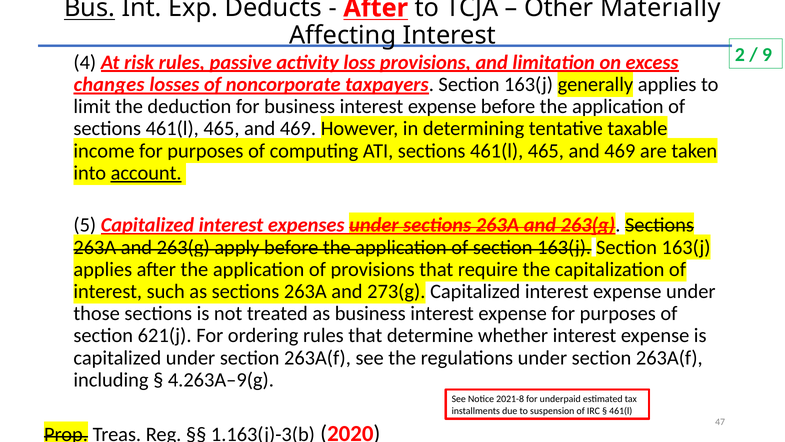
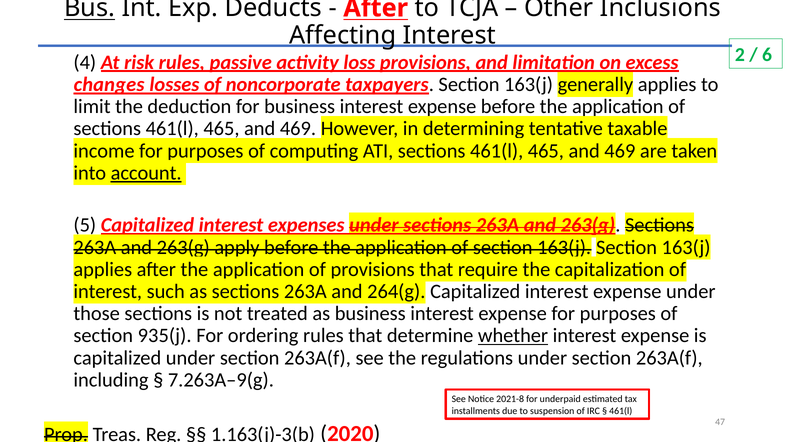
Materially: Materially -> Inclusions
9: 9 -> 6
273(g: 273(g -> 264(g
621(j: 621(j -> 935(j
whether underline: none -> present
4.263A–9(g: 4.263A–9(g -> 7.263A–9(g
